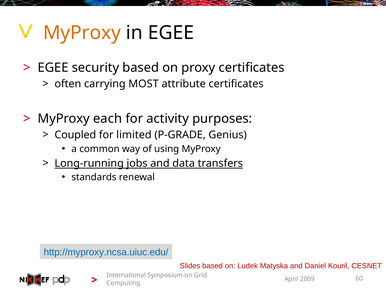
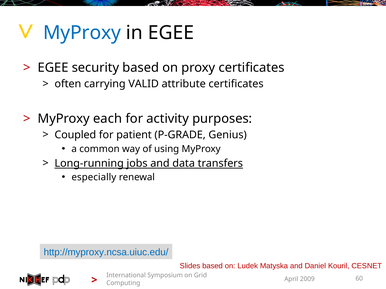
MyProxy at (82, 33) colour: orange -> blue
MOST: MOST -> VALID
limited: limited -> patient
standards: standards -> especially
